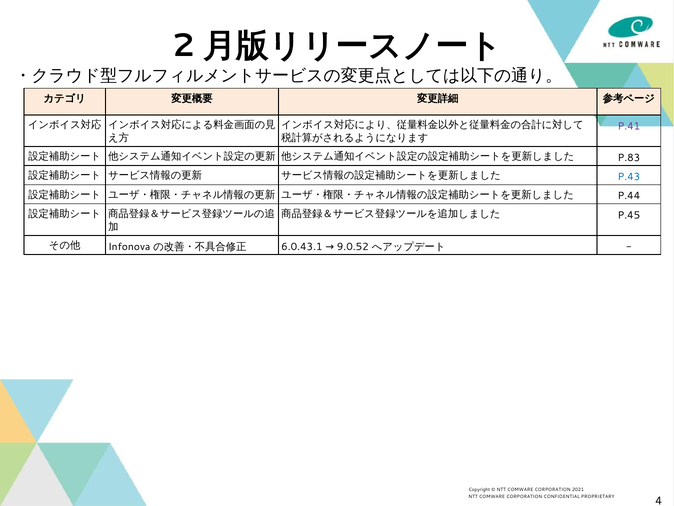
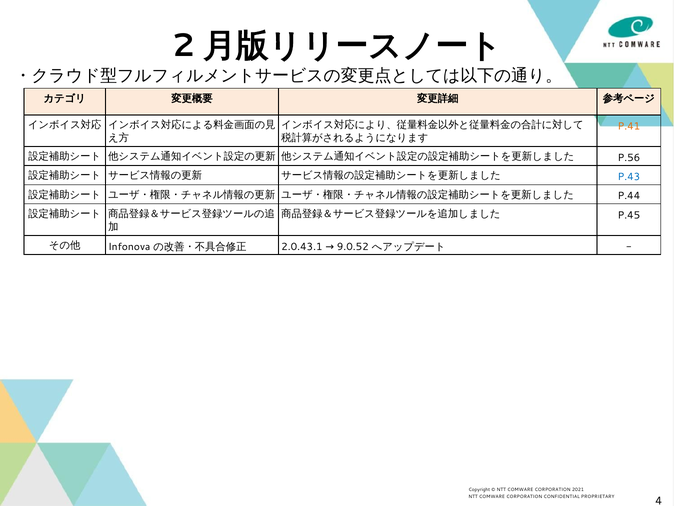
P.41 colour: purple -> orange
P.83: P.83 -> P.56
6.0.43.1: 6.0.43.1 -> 2.0.43.1
